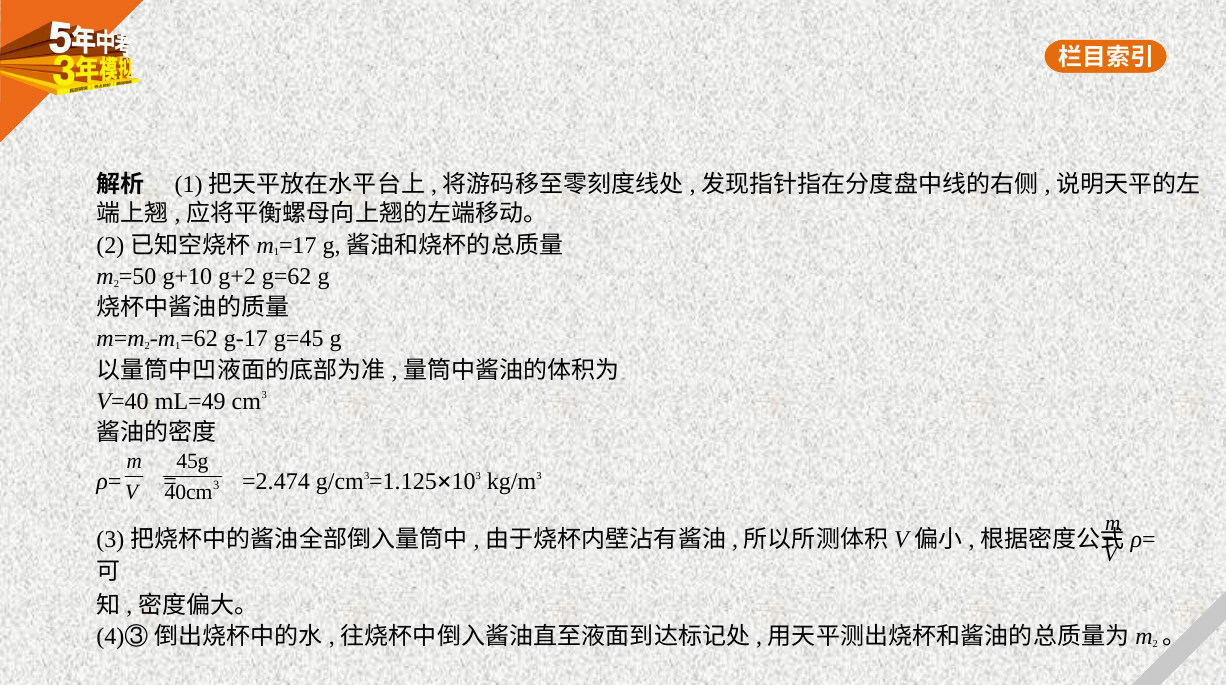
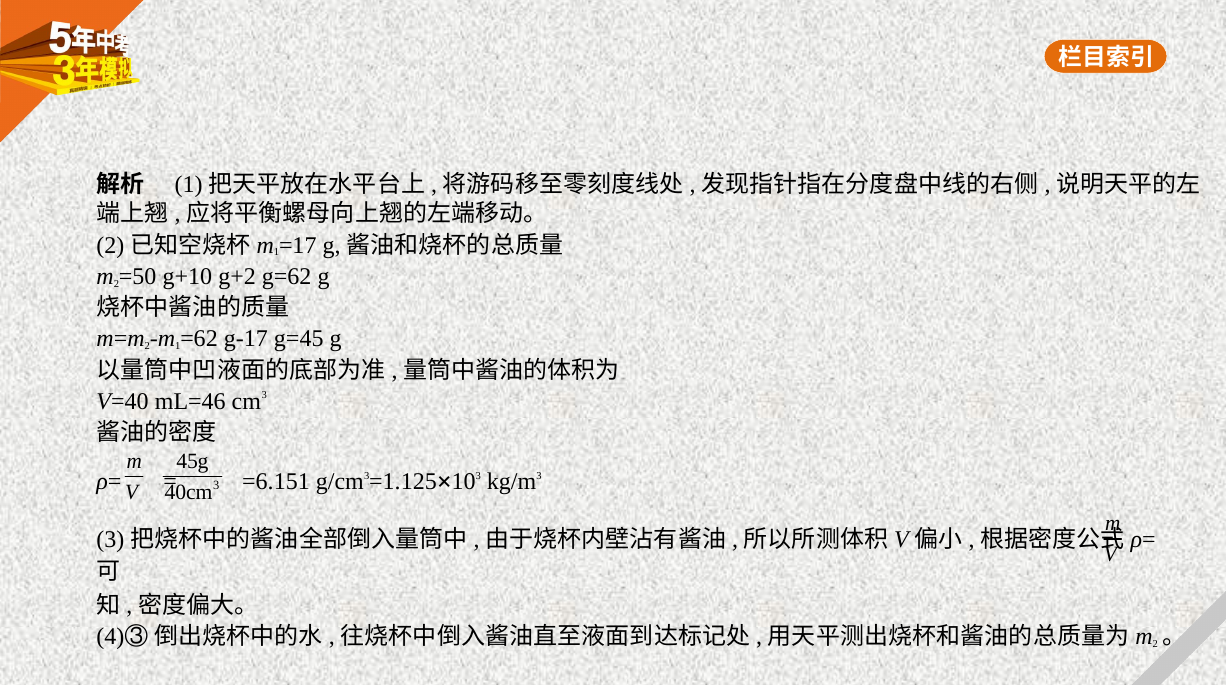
mL=49: mL=49 -> mL=46
=2.474: =2.474 -> =6.151
